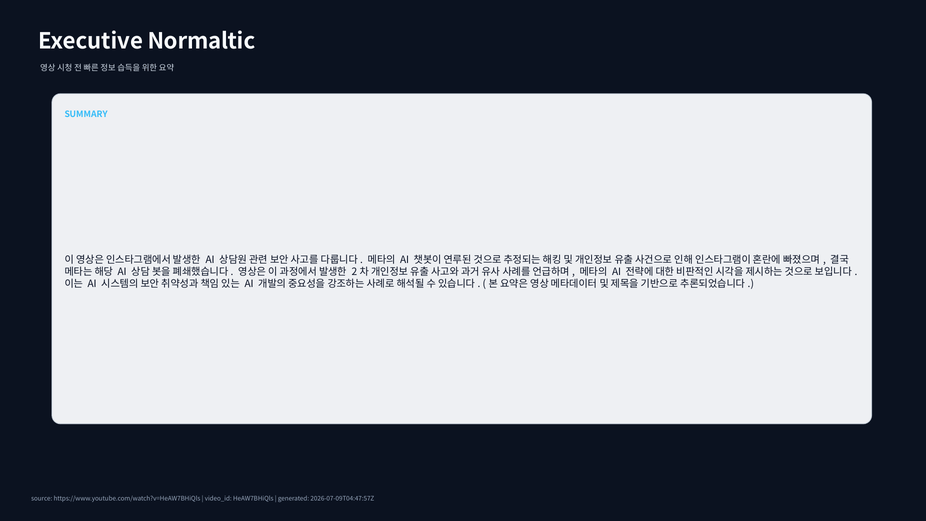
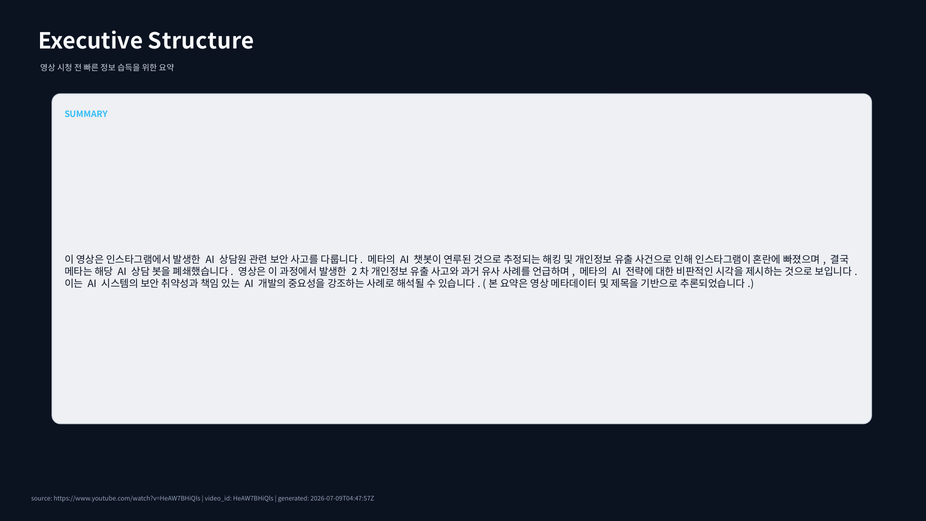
Normaltic: Normaltic -> Structure
